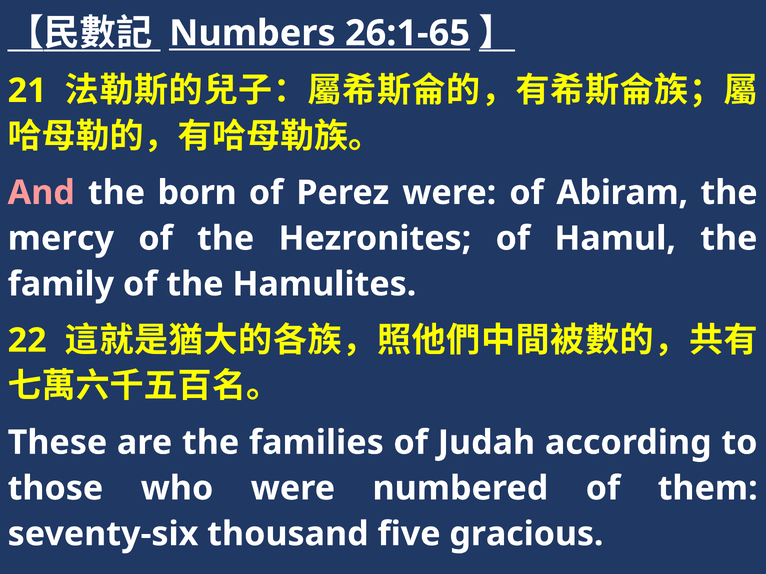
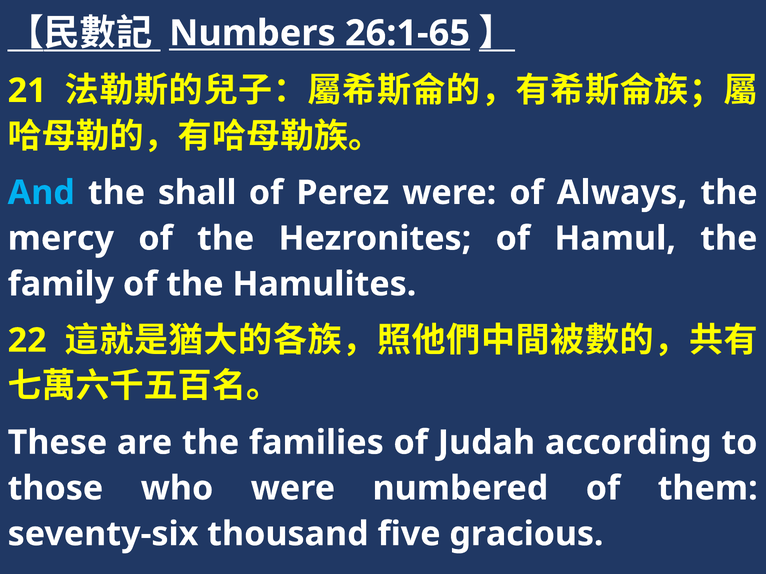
And colour: pink -> light blue
born: born -> shall
Abiram: Abiram -> Always
